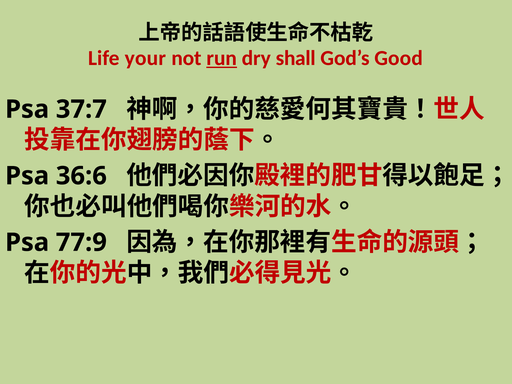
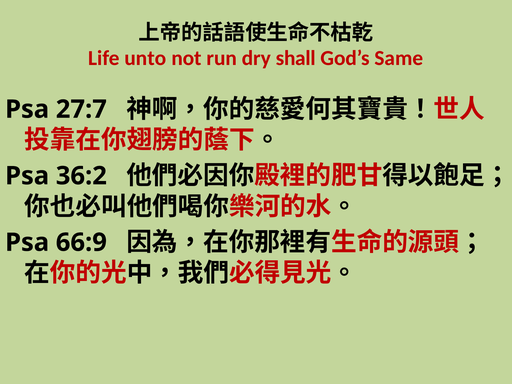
your: your -> unto
run underline: present -> none
Good: Good -> Same
37:7: 37:7 -> 27:7
36:6: 36:6 -> 36:2
77:9: 77:9 -> 66:9
